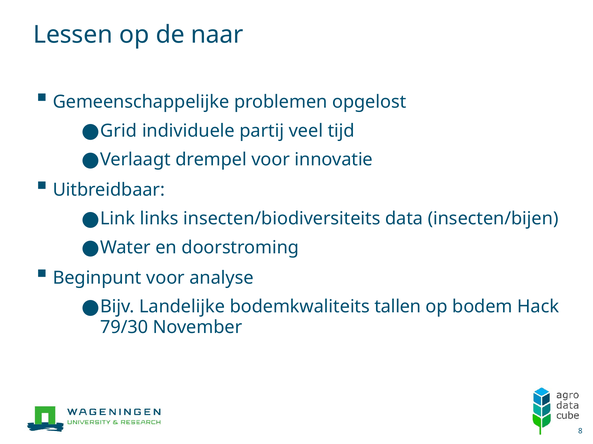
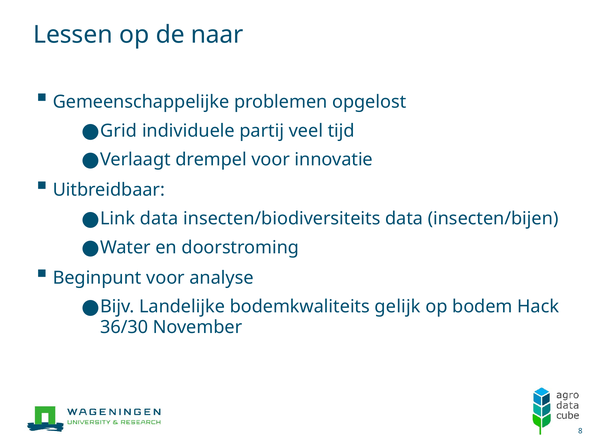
Link links: links -> data
tallen: tallen -> gelijk
79/30: 79/30 -> 36/30
